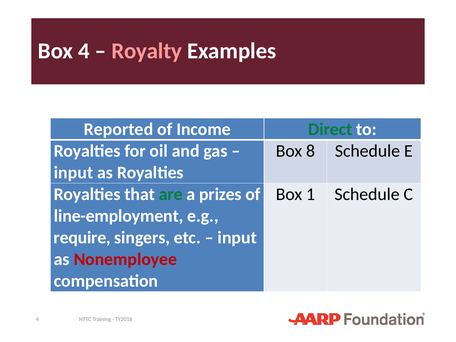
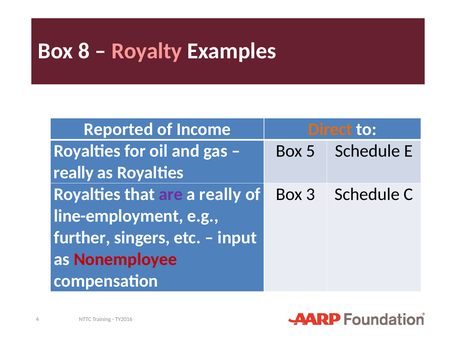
Box 4: 4 -> 8
Direct colour: green -> orange
8: 8 -> 5
input at (74, 173): input -> really
are colour: green -> purple
a prizes: prizes -> really
1: 1 -> 3
require: require -> further
